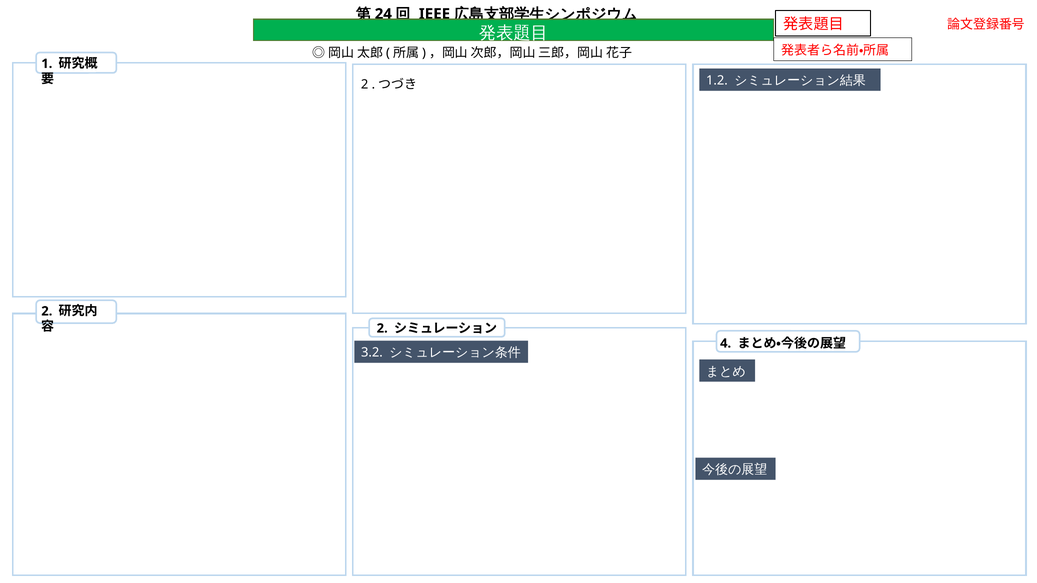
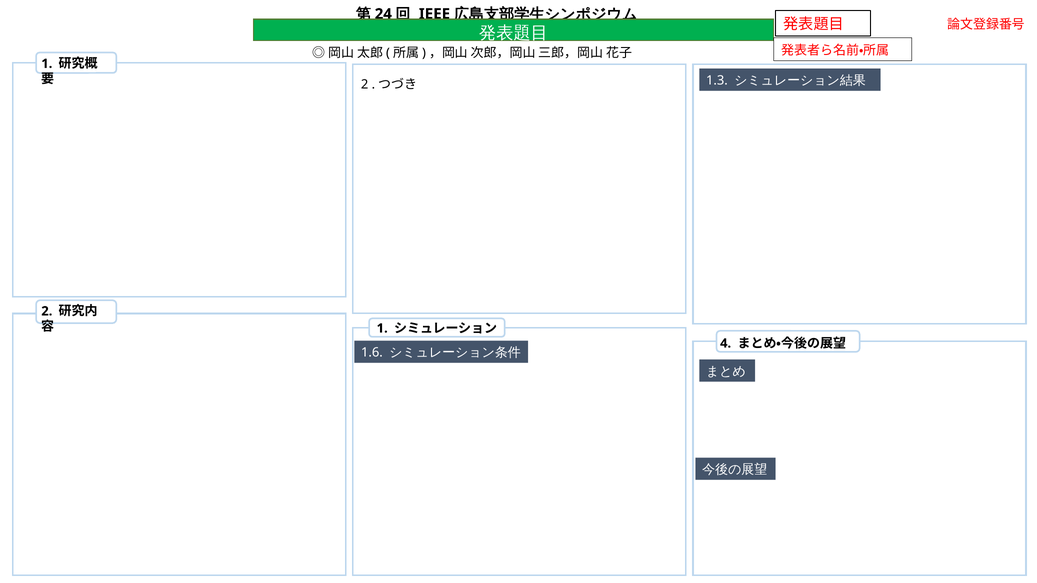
1.2: 1.2 -> 1.3
2 at (382, 328): 2 -> 1
3.2: 3.2 -> 1.6
